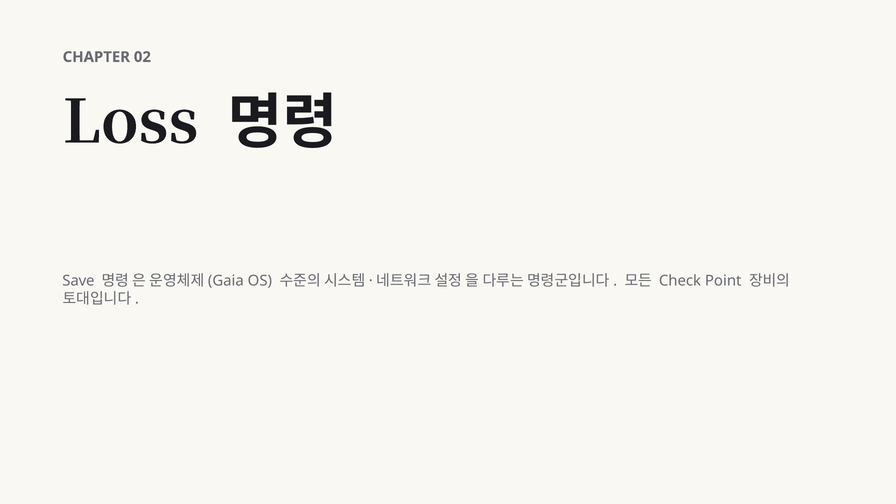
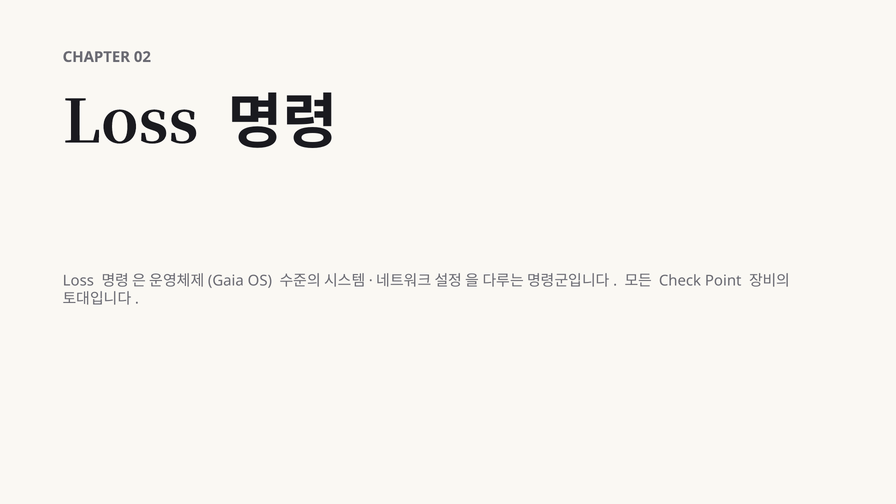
Save at (78, 281): Save -> Loss
